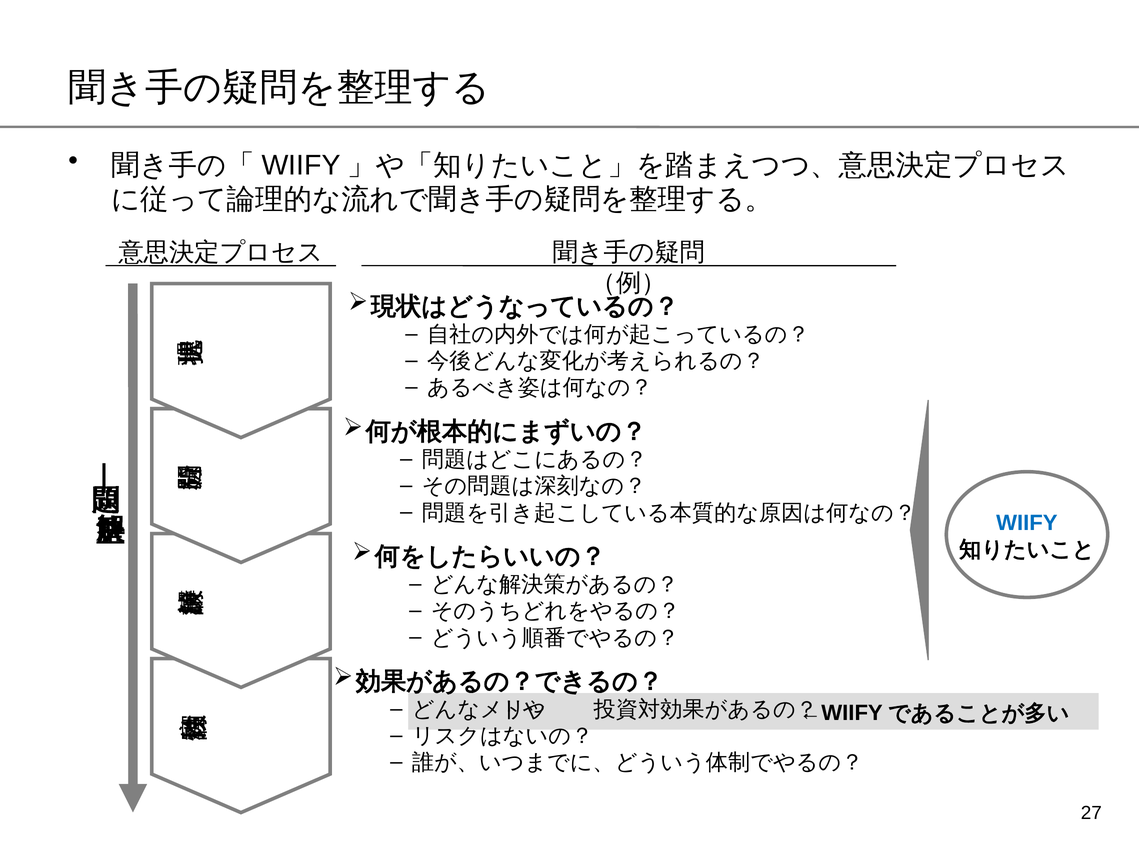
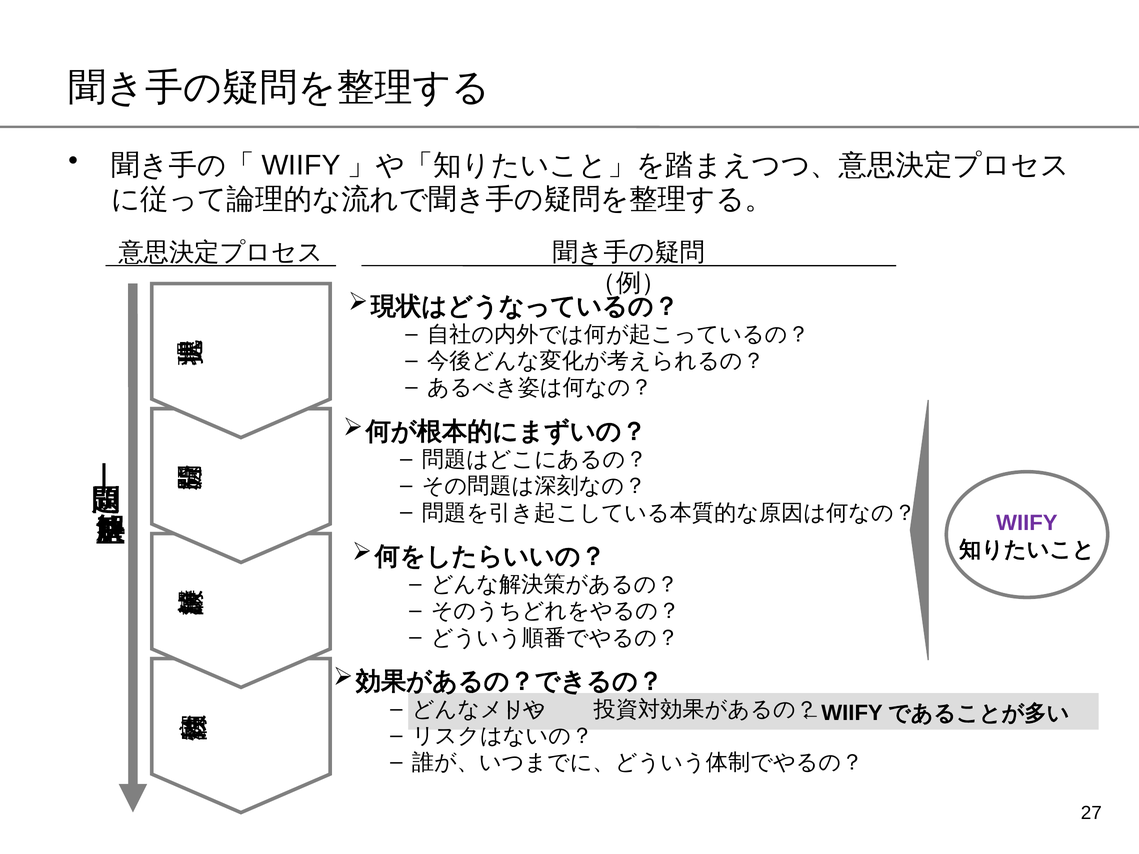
WIIFY colour: blue -> purple
